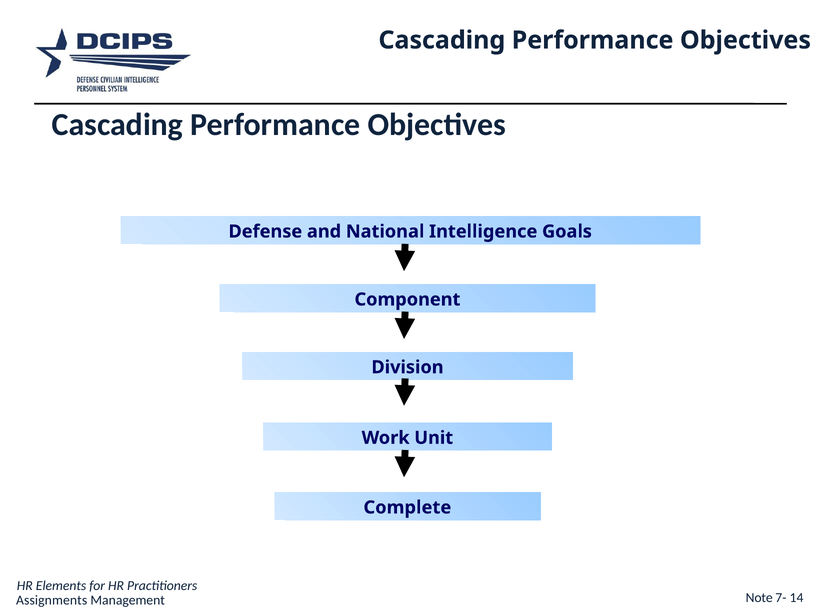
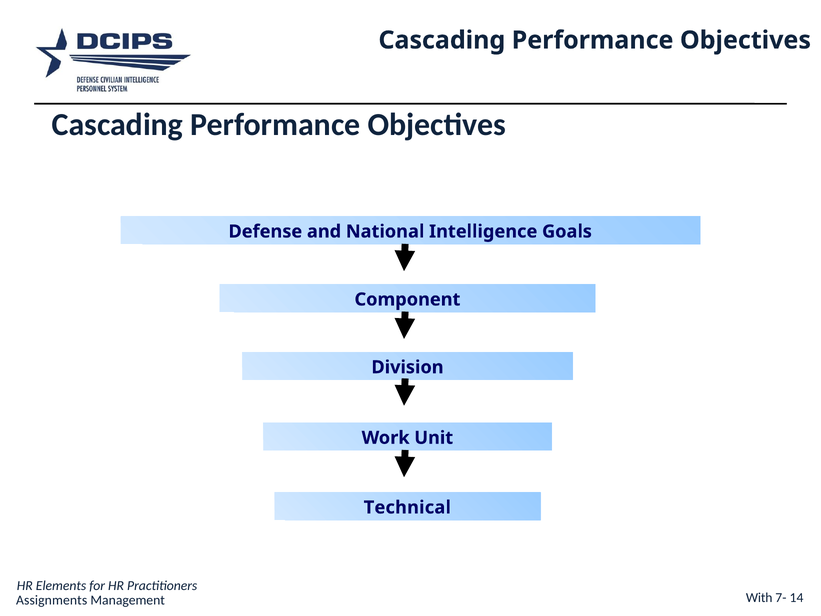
Complete: Complete -> Technical
Note: Note -> With
